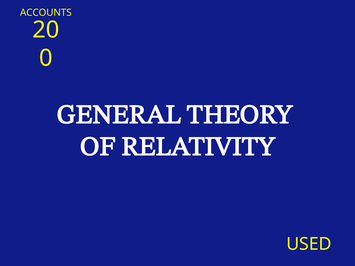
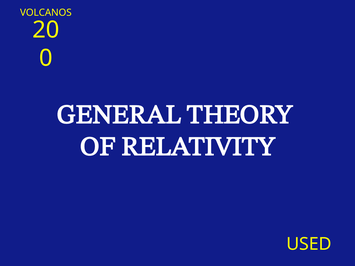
ACCOUNTS: ACCOUNTS -> VOLCANOS
